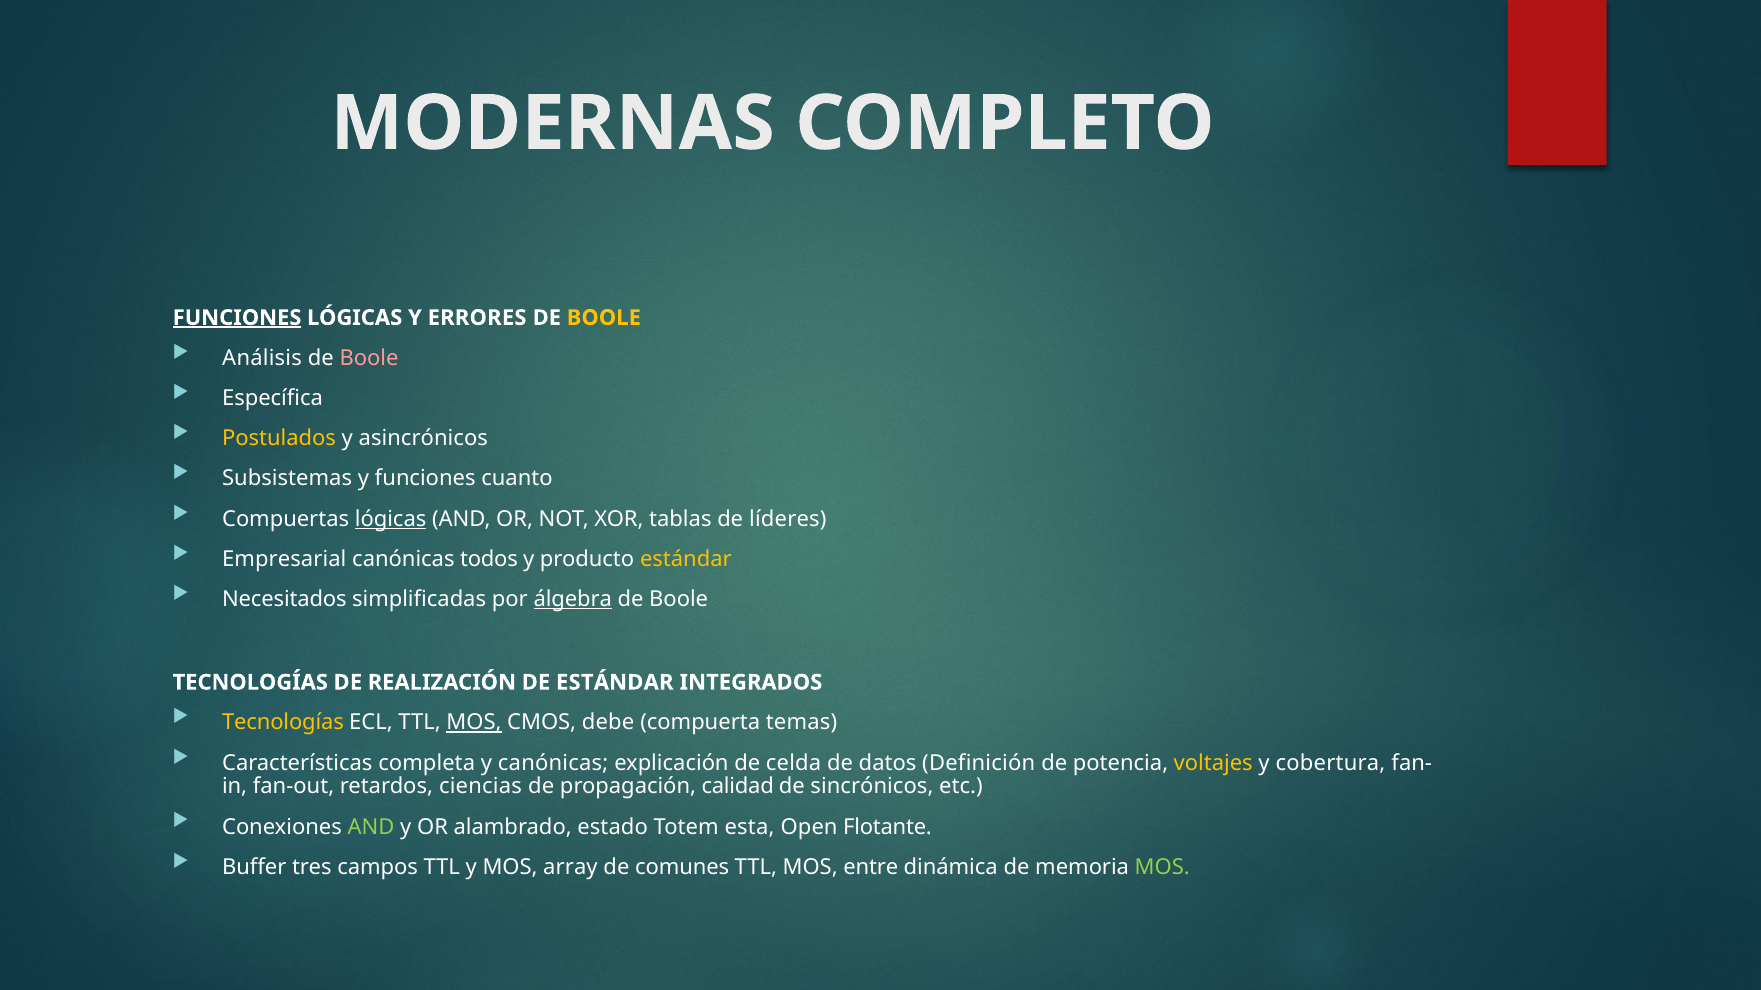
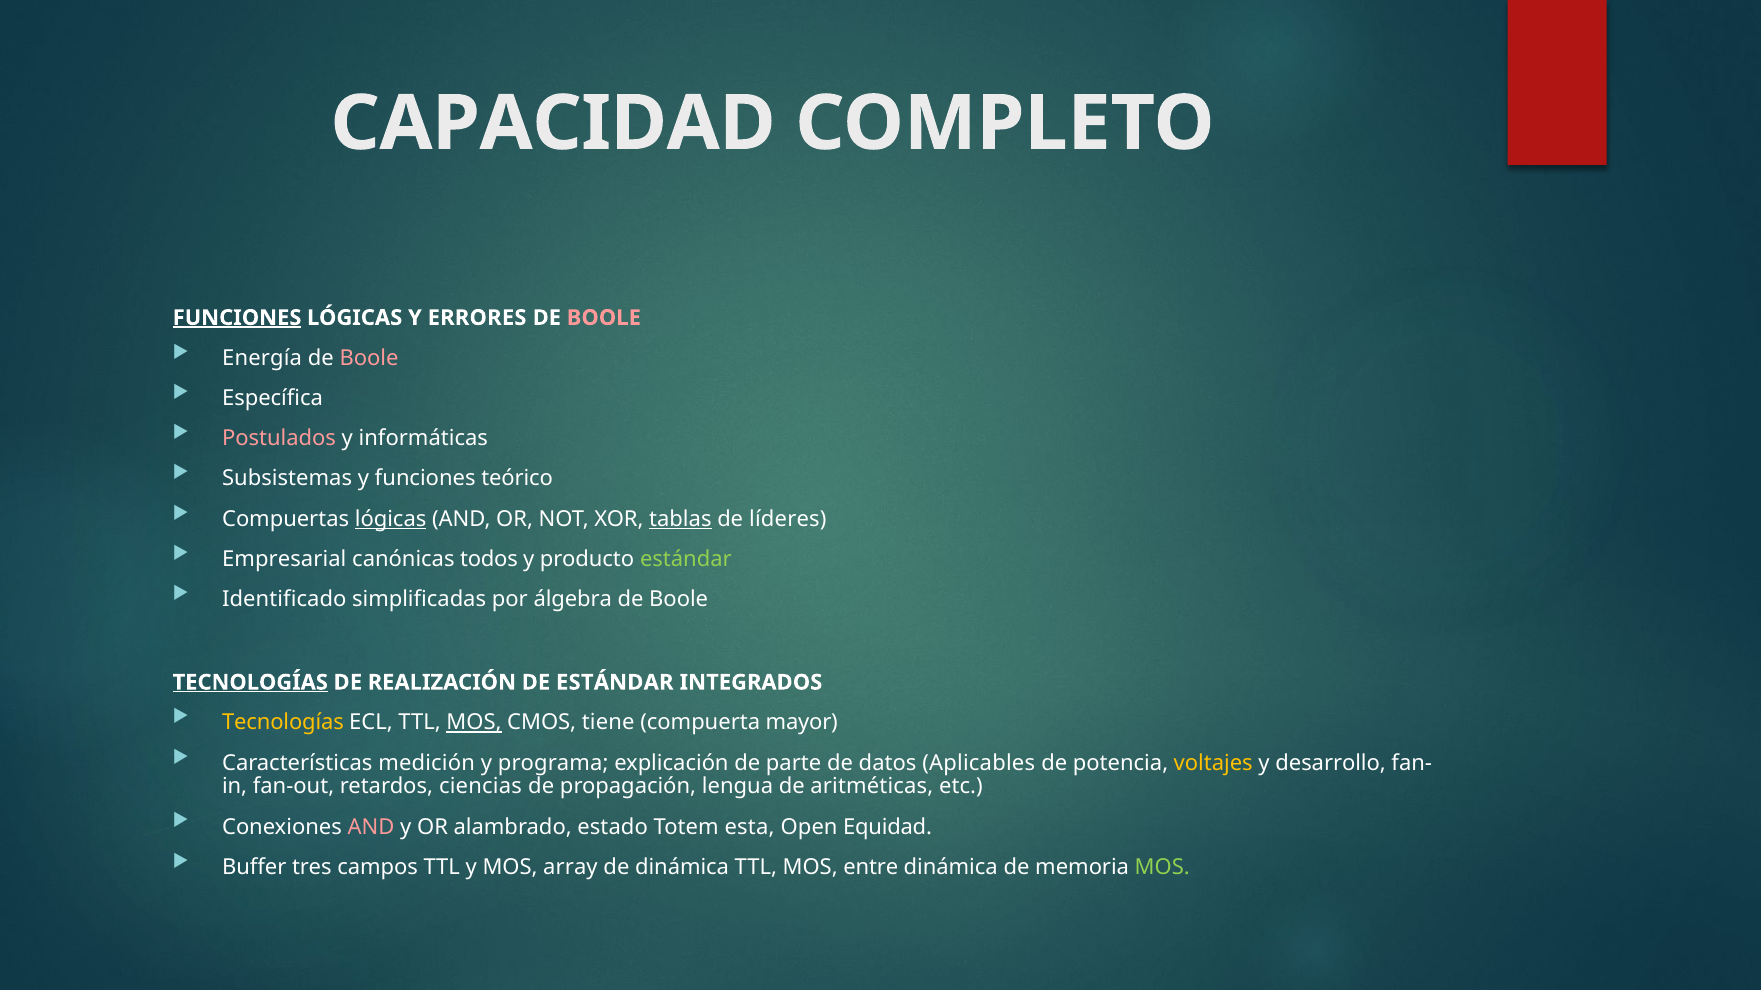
MODERNAS: MODERNAS -> CAPACIDAD
BOOLE at (604, 318) colour: yellow -> pink
Análisis: Análisis -> Energía
Postulados colour: yellow -> pink
asincrónicos: asincrónicos -> informáticas
cuanto: cuanto -> teórico
tablas underline: none -> present
estándar at (686, 559) colour: yellow -> light green
Necesitados: Necesitados -> Identificado
álgebra underline: present -> none
TECNOLOGÍAS at (250, 683) underline: none -> present
debe: debe -> tiene
temas: temas -> mayor
completa: completa -> medición
y canónicas: canónicas -> programa
celda: celda -> parte
Definición: Definición -> Aplicables
cobertura: cobertura -> desarrollo
calidad: calidad -> lengua
sincrónicos: sincrónicos -> aritméticas
AND at (371, 827) colour: light green -> pink
Flotante: Flotante -> Equidad
de comunes: comunes -> dinámica
